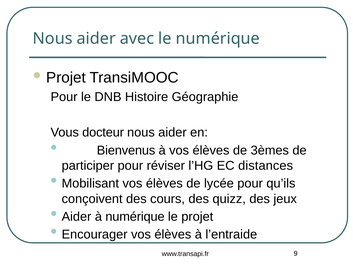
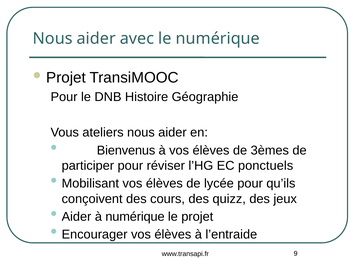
docteur: docteur -> ateliers
distances: distances -> ponctuels
